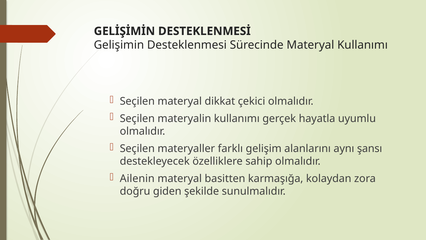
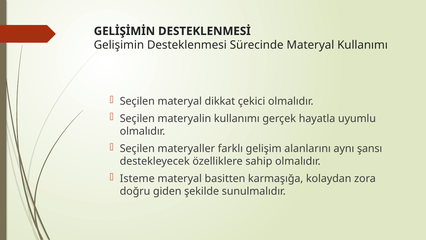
Ailenin: Ailenin -> Isteme
